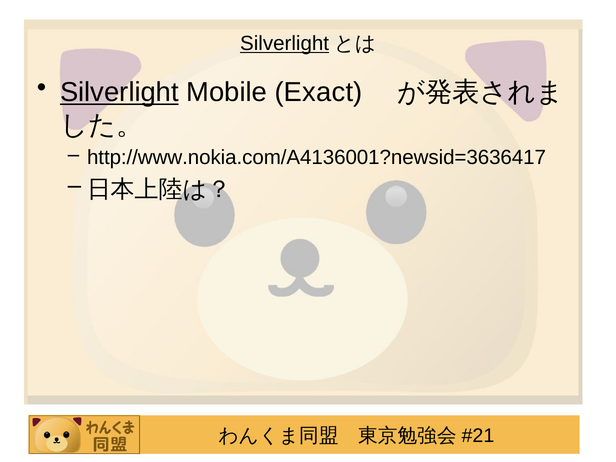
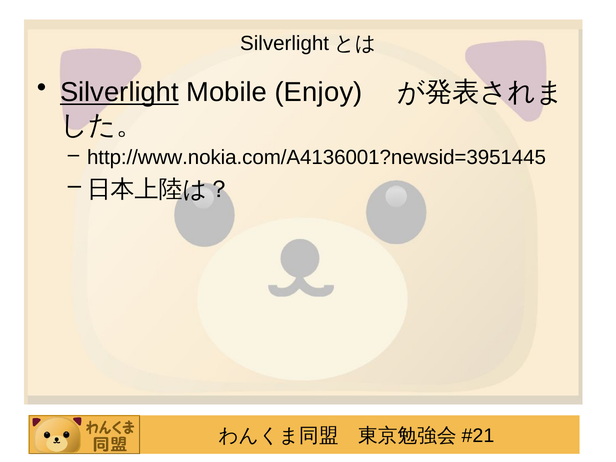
Silverlight at (285, 44) underline: present -> none
Exact: Exact -> Enjoy
http://www.nokia.com/A4136001?newsid=3636417: http://www.nokia.com/A4136001?newsid=3636417 -> http://www.nokia.com/A4136001?newsid=3951445
